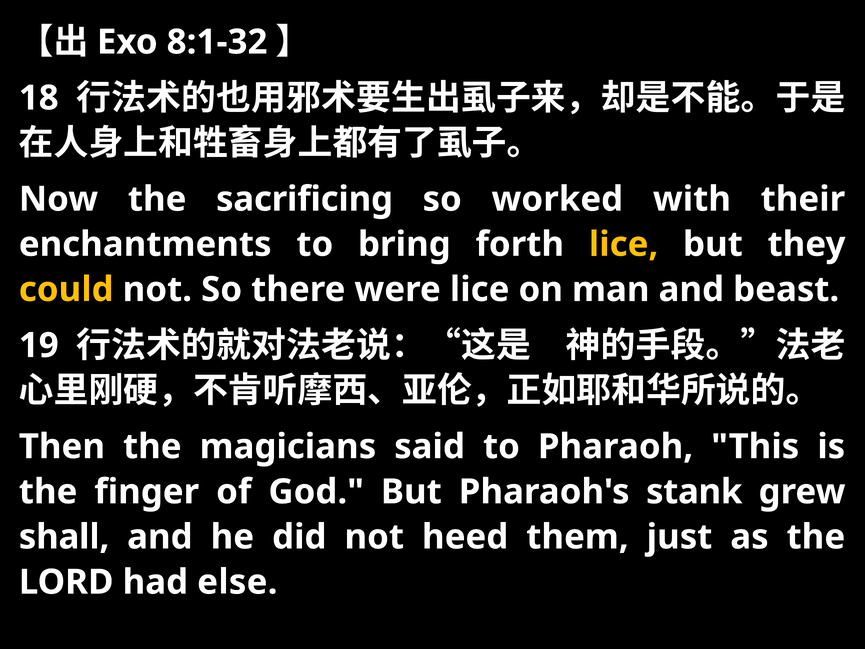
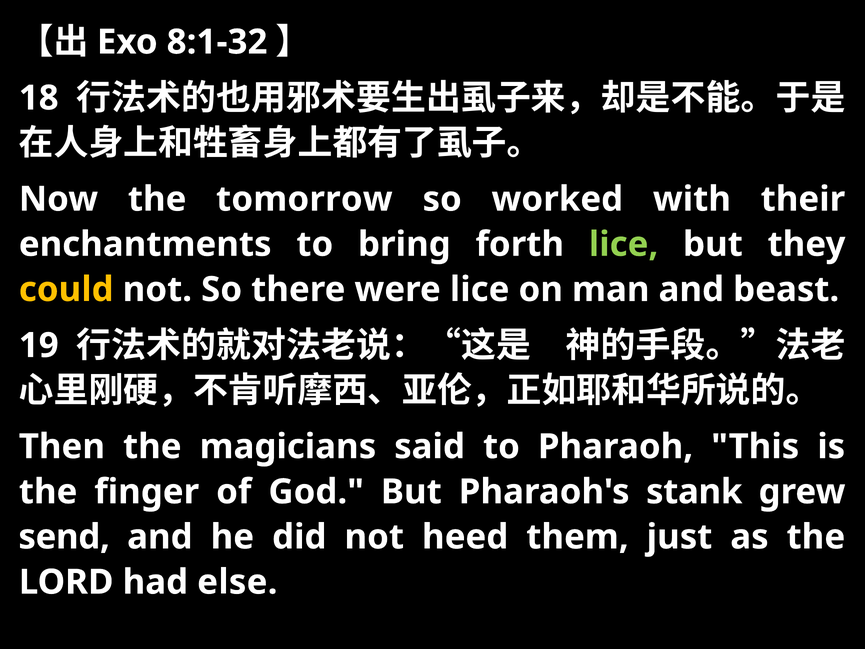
sacrificing: sacrificing -> tomorrow
lice at (624, 244) colour: yellow -> light green
shall: shall -> send
